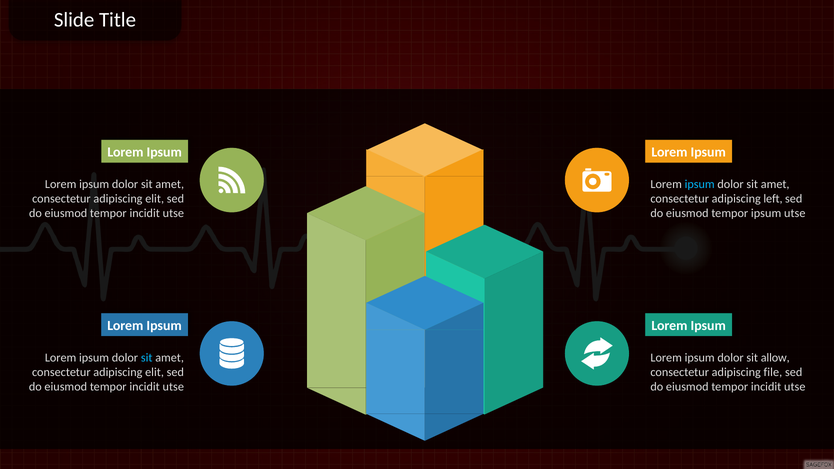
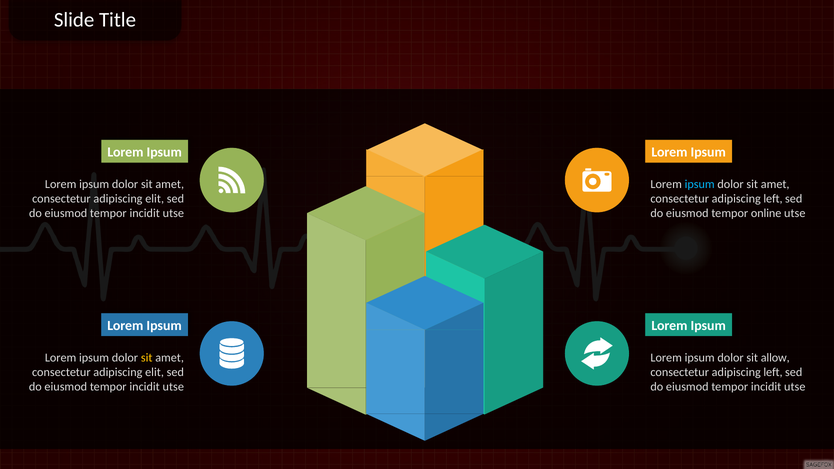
tempor ipsum: ipsum -> online
sit at (147, 358) colour: light blue -> yellow
file at (773, 372): file -> left
